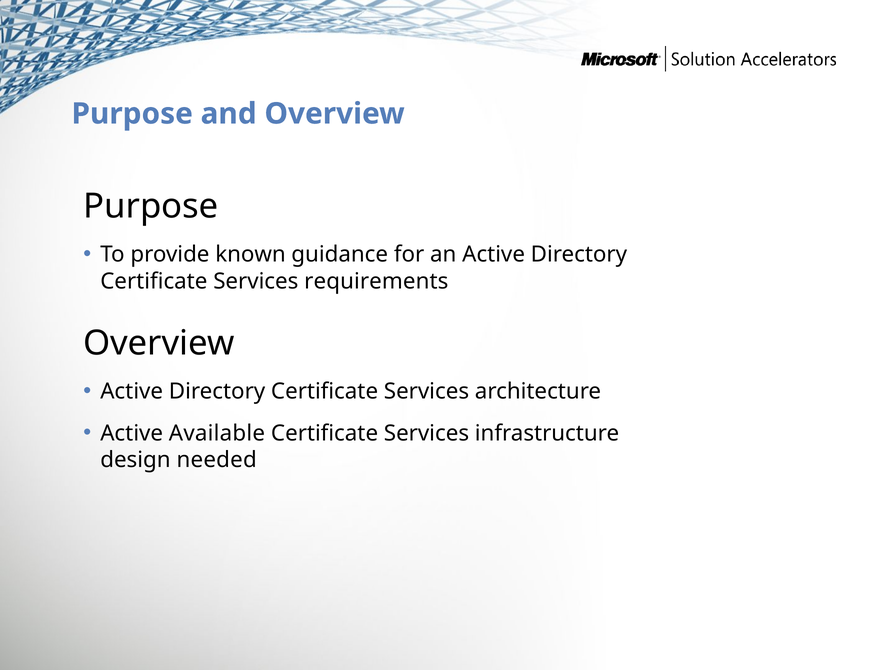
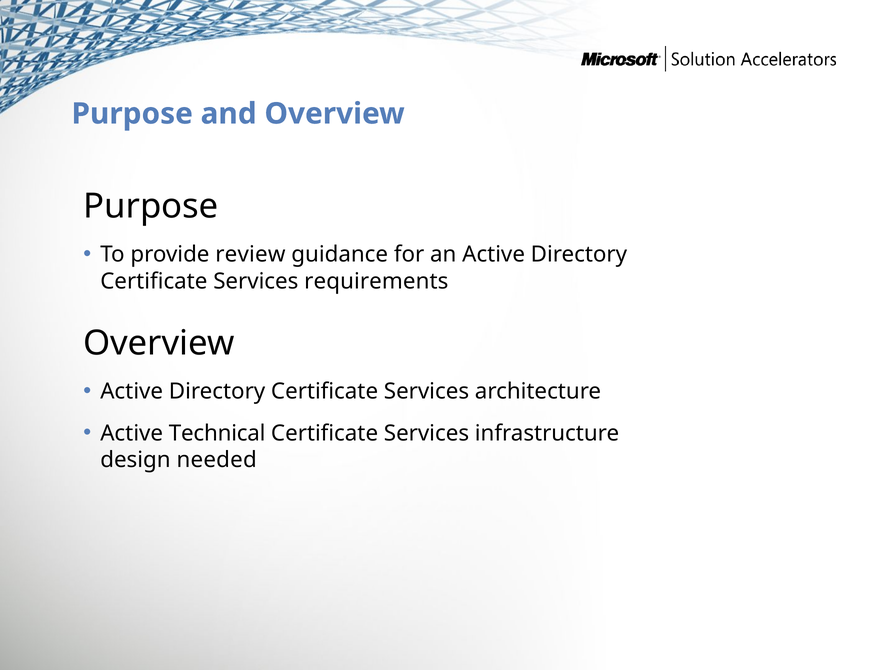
known: known -> review
Available: Available -> Technical
